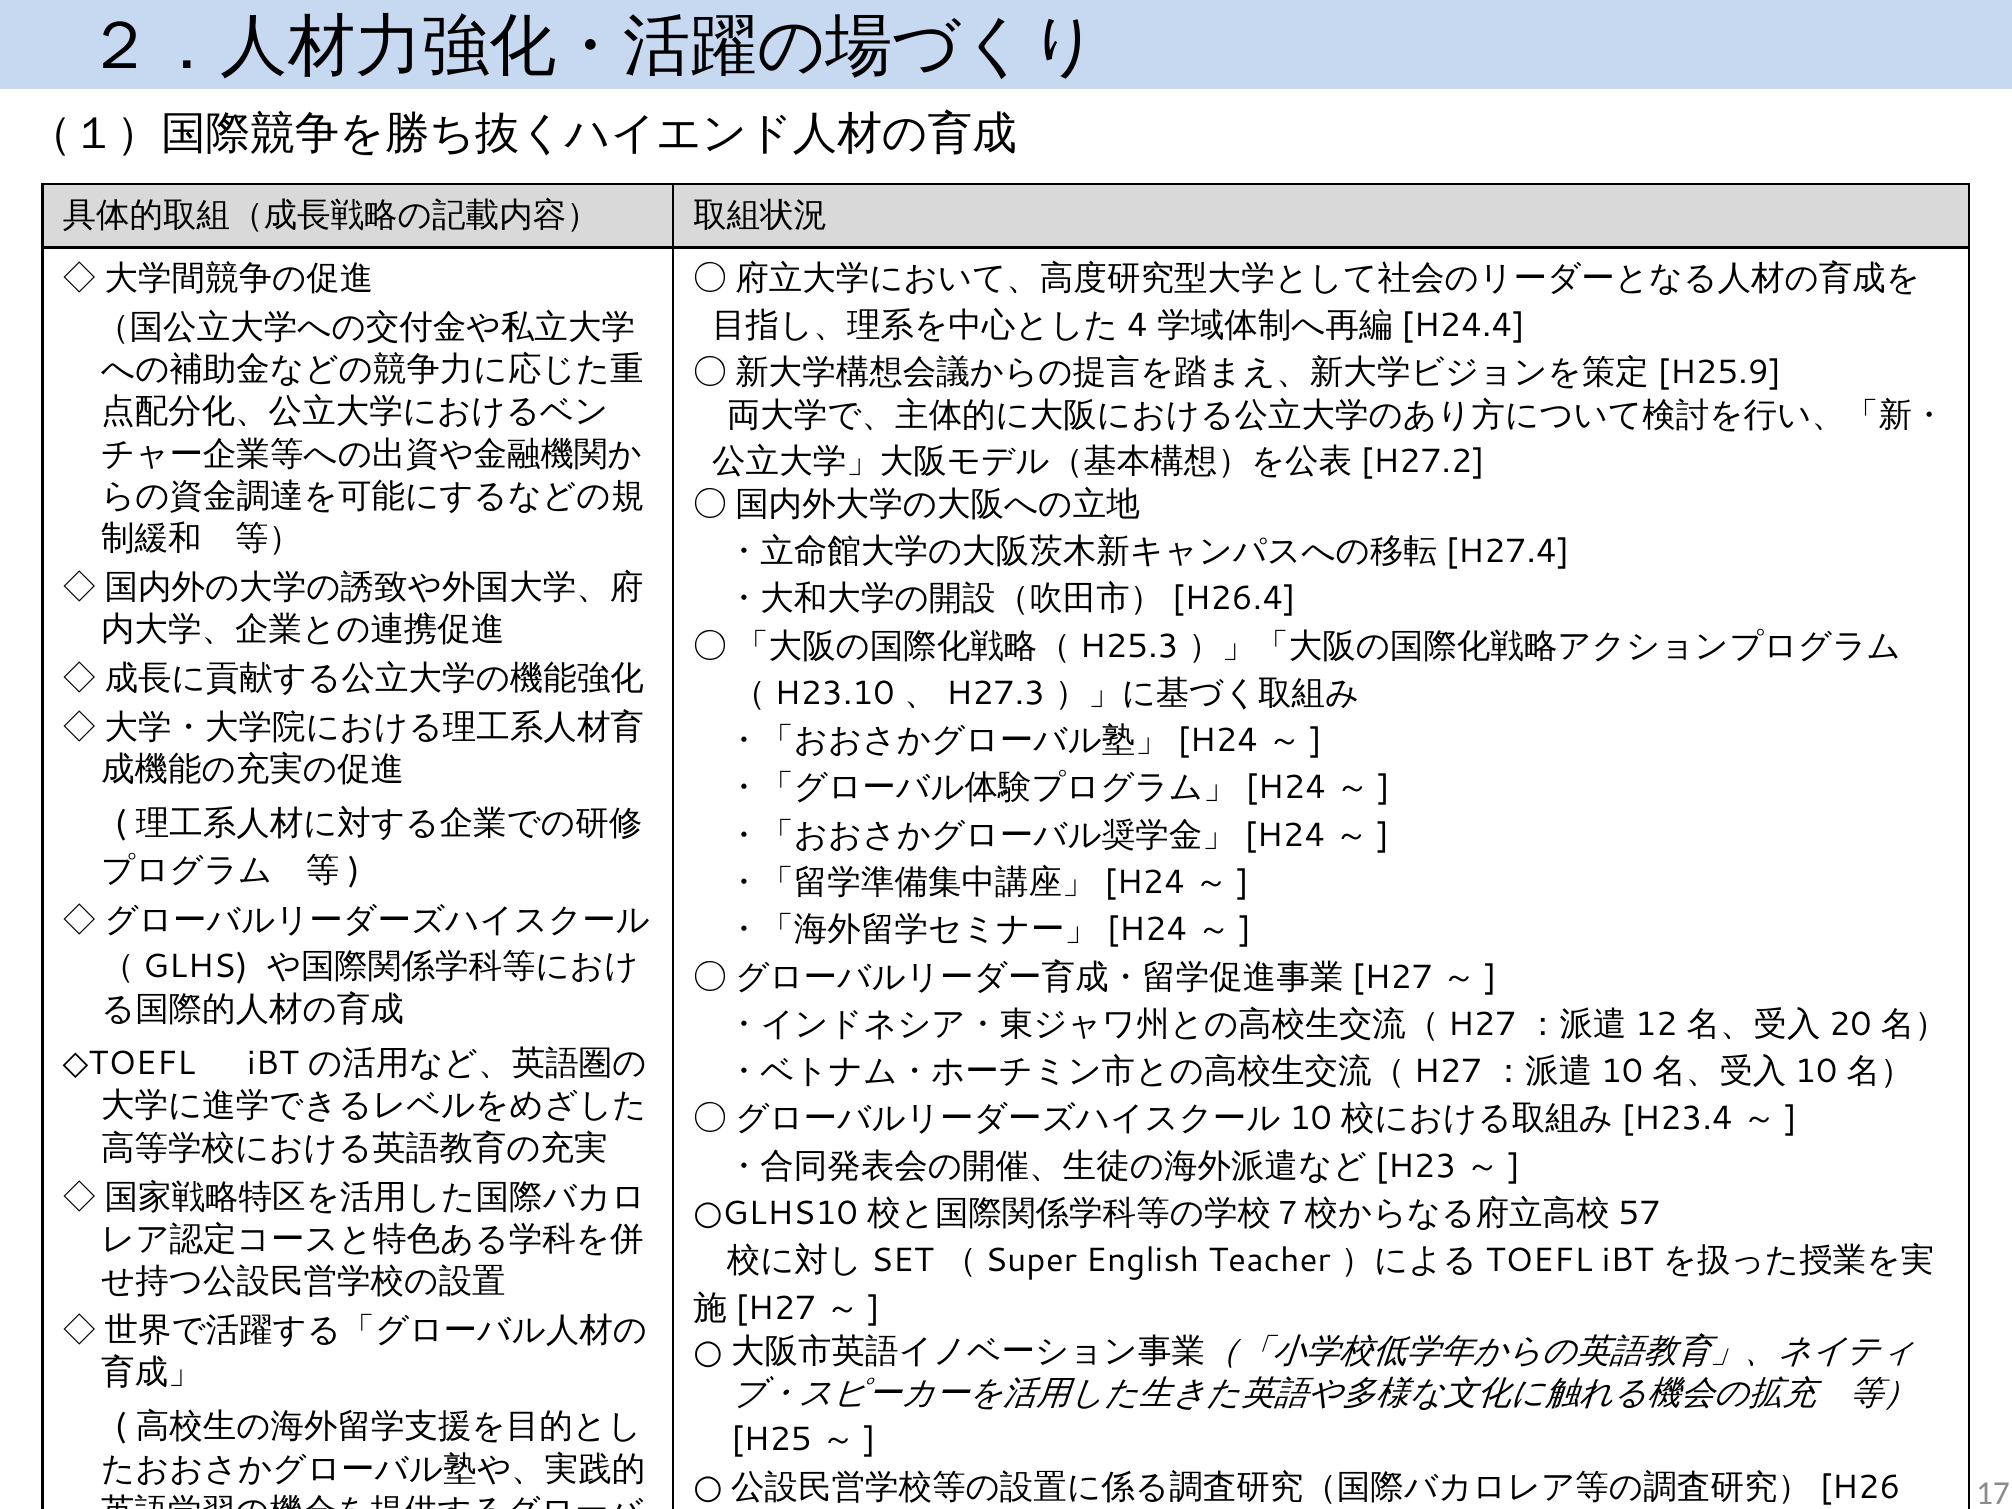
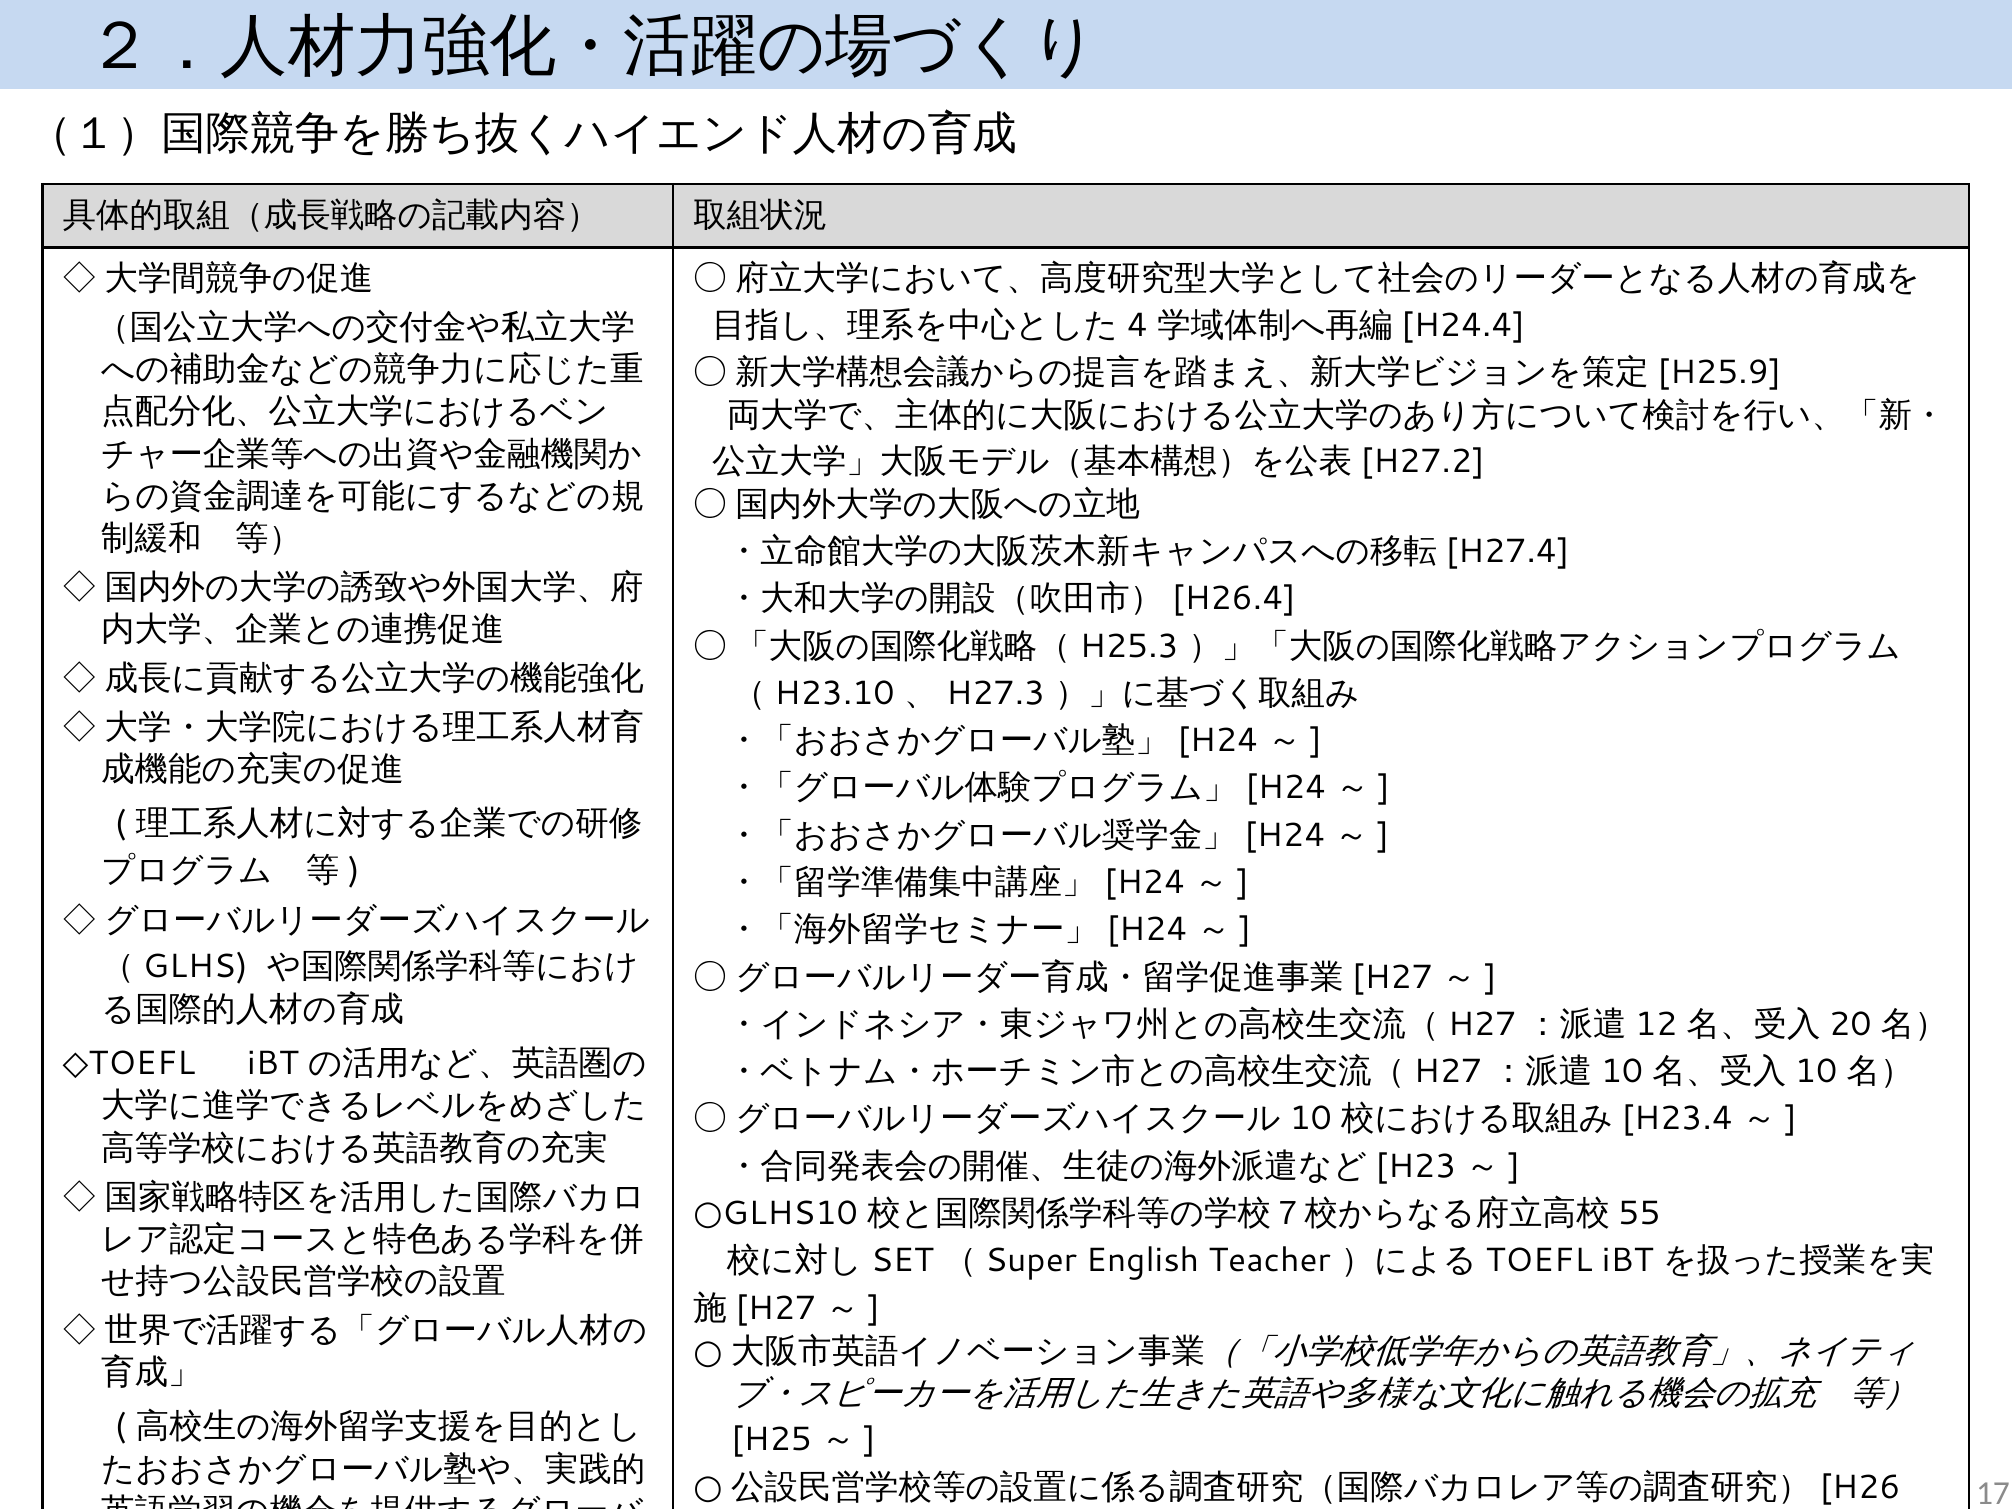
57: 57 -> 55
